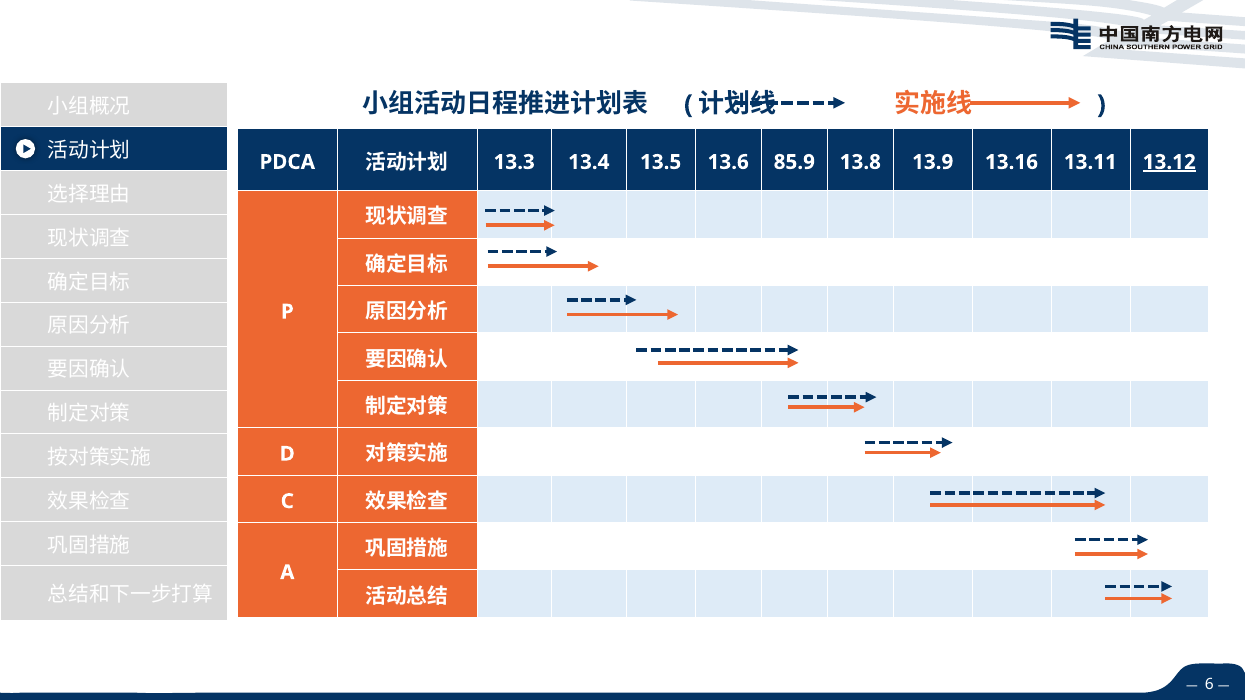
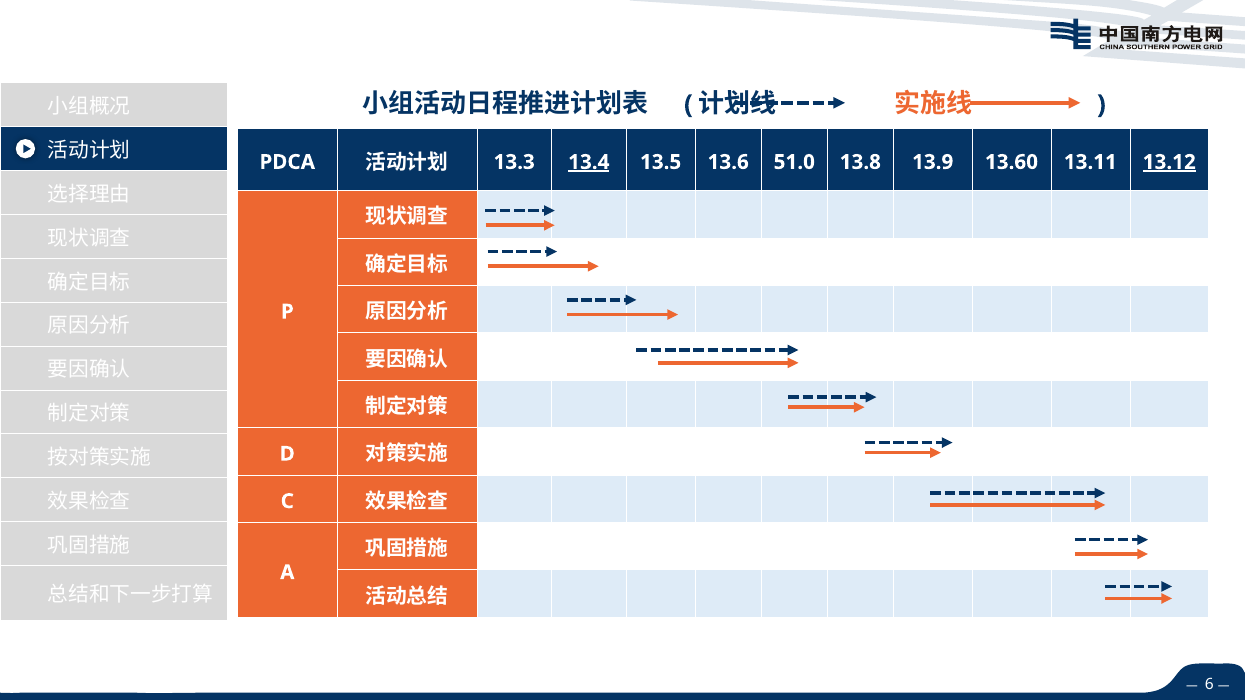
13.4 underline: none -> present
85.9: 85.9 -> 51.0
13.16: 13.16 -> 13.60
